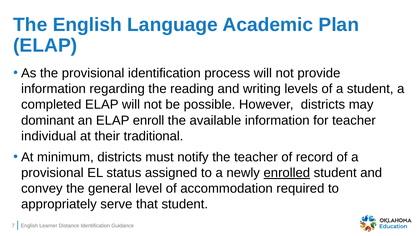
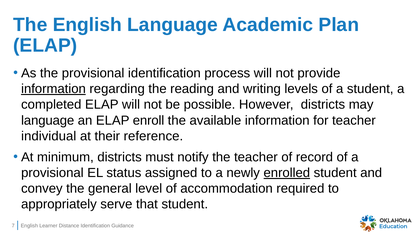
information at (53, 89) underline: none -> present
dominant at (48, 120): dominant -> language
traditional: traditional -> reference
